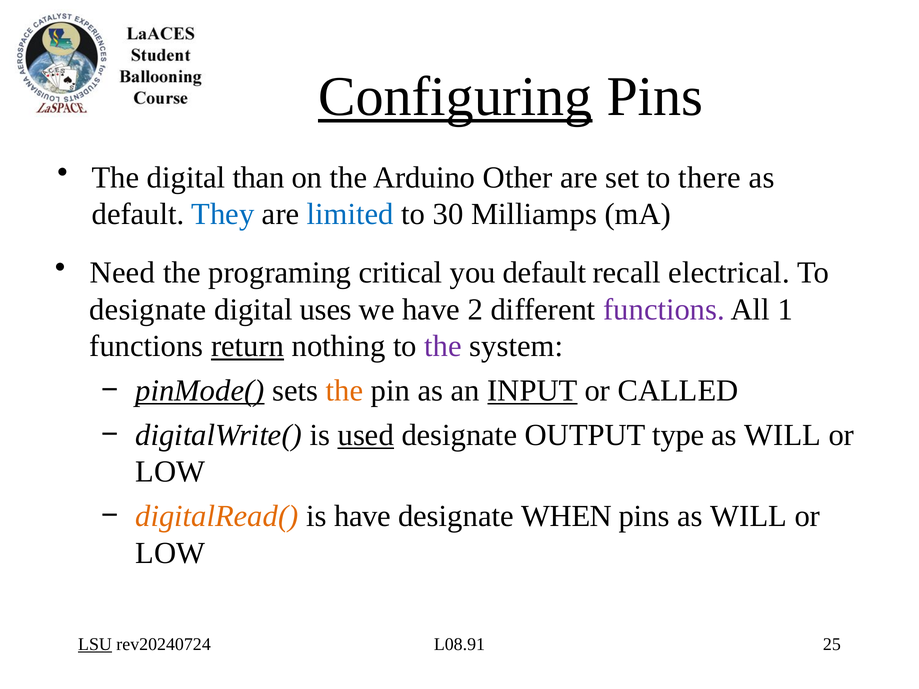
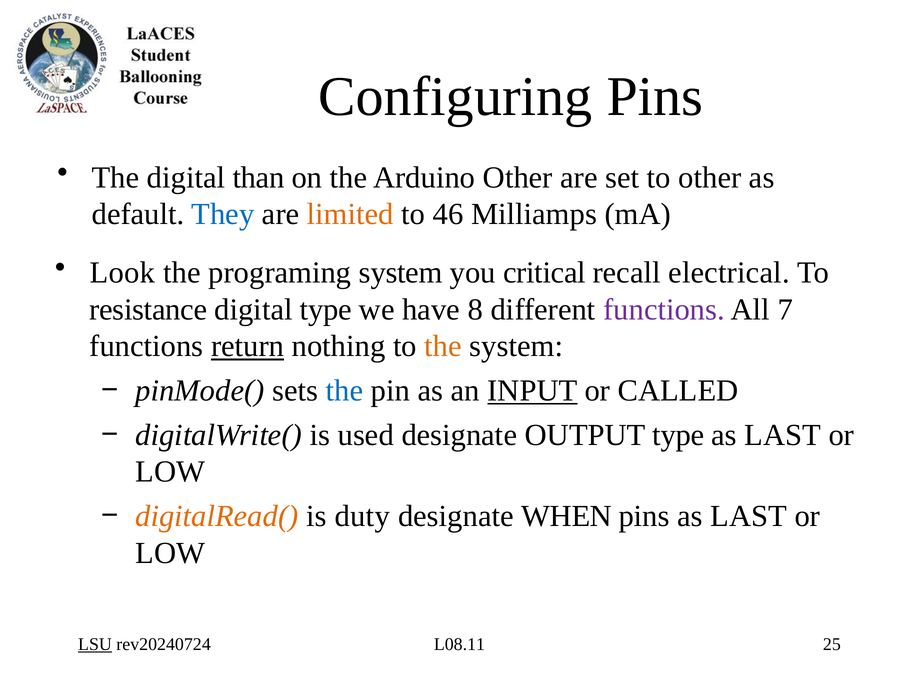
Configuring underline: present -> none
to there: there -> other
limited colour: blue -> orange
30: 30 -> 46
Need: Need -> Look
programing critical: critical -> system
you default: default -> critical
designate at (148, 310): designate -> resistance
digital uses: uses -> type
2: 2 -> 8
1: 1 -> 7
the at (443, 346) colour: purple -> orange
pinMode( underline: present -> none
the at (345, 391) colour: orange -> blue
used underline: present -> none
WILL at (783, 435): WILL -> LAST
is have: have -> duty
pins as WILL: WILL -> LAST
L08.91: L08.91 -> L08.11
